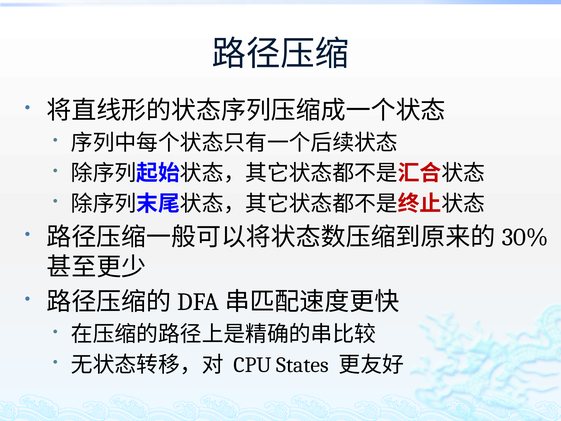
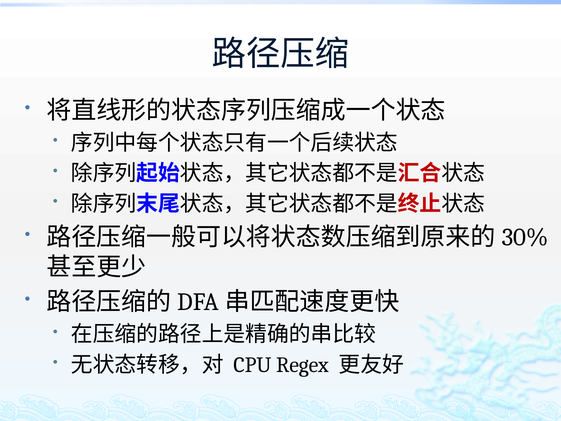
States: States -> Regex
